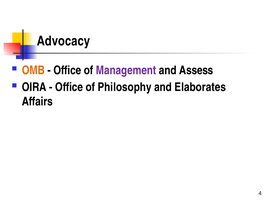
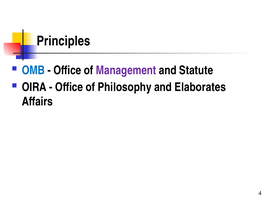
Advocacy: Advocacy -> Principles
OMB colour: orange -> blue
Assess: Assess -> Statute
